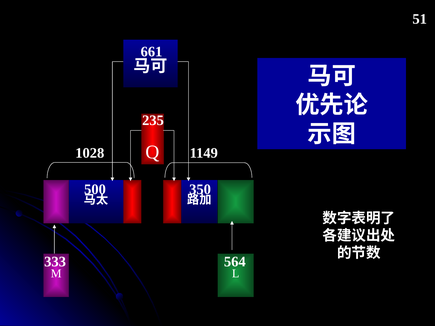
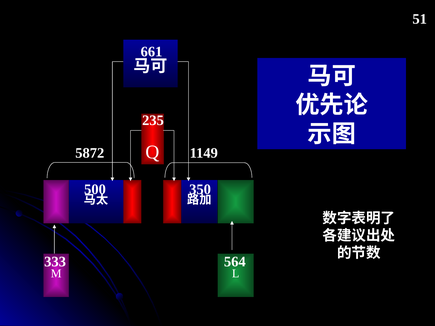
1028: 1028 -> 5872
